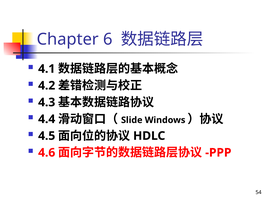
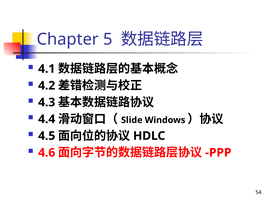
6: 6 -> 5
